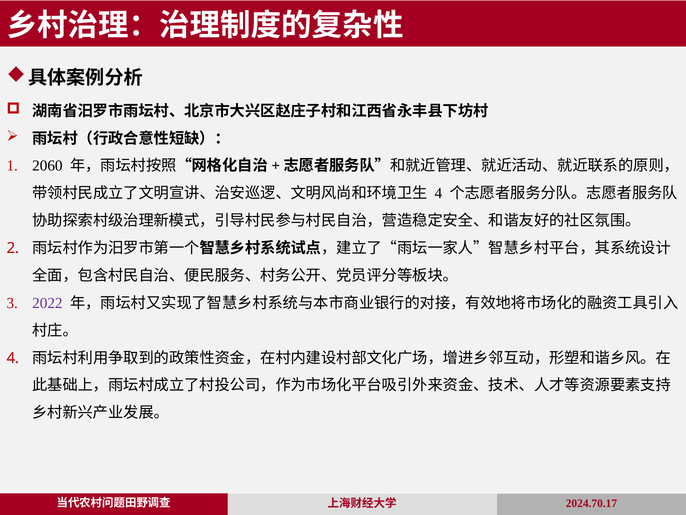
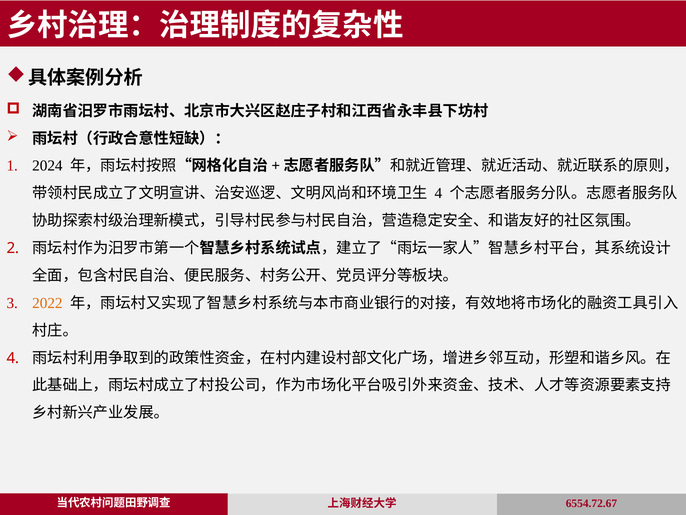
2060: 2060 -> 2024
2022 colour: purple -> orange
2024.70.17: 2024.70.17 -> 6554.72.67
